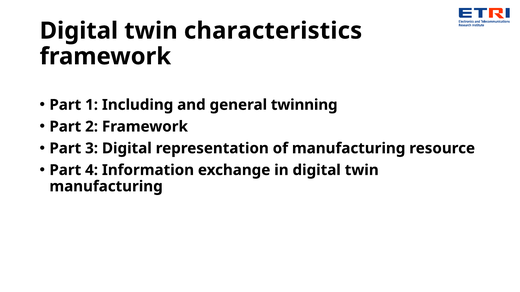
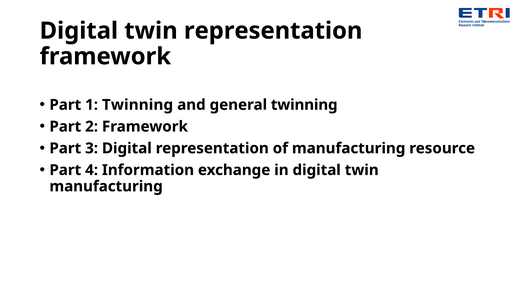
twin characteristics: characteristics -> representation
1 Including: Including -> Twinning
